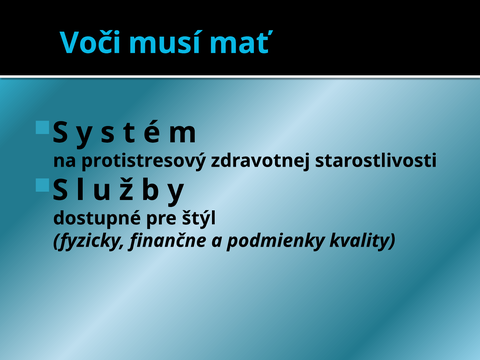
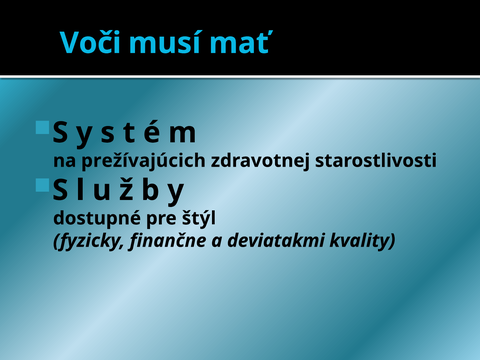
protistresový: protistresový -> prežívajúcich
podmienky: podmienky -> deviatakmi
